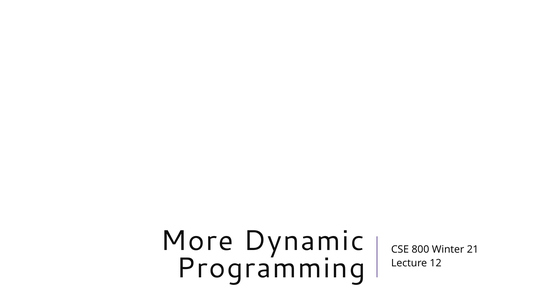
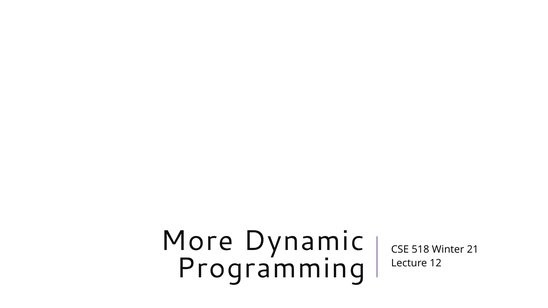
800: 800 -> 518
